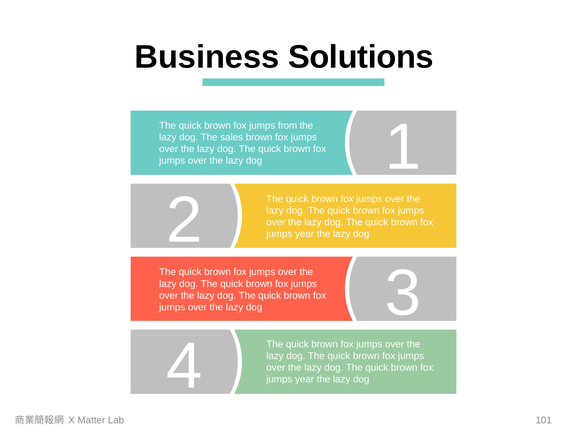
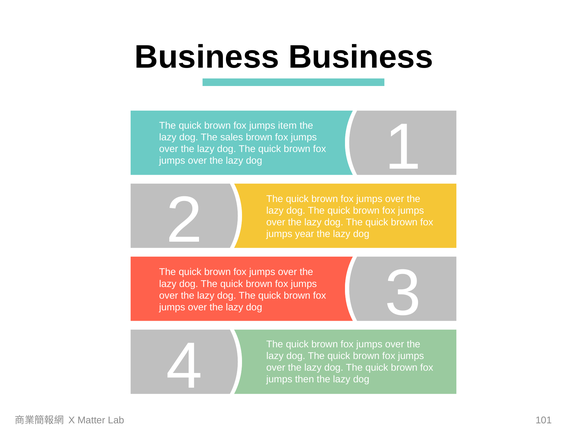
Business Solutions: Solutions -> Business
from: from -> item
year at (305, 380): year -> then
